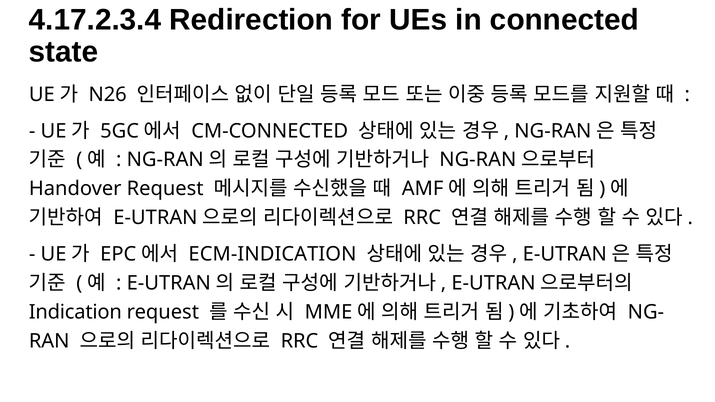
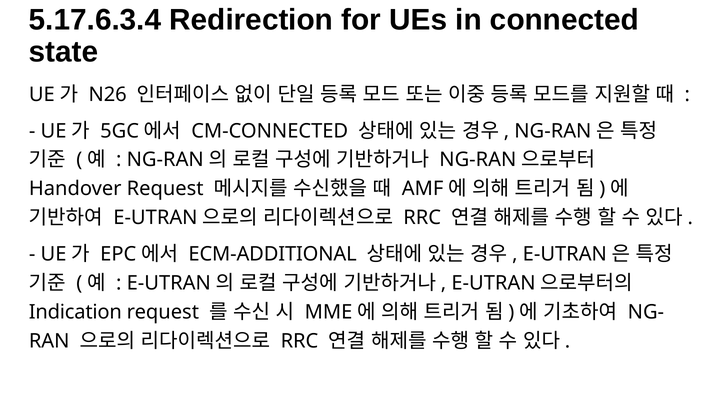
4.17.2.3.4: 4.17.2.3.4 -> 5.17.6.3.4
ECM-INDICATION: ECM-INDICATION -> ECM-ADDITIONAL
